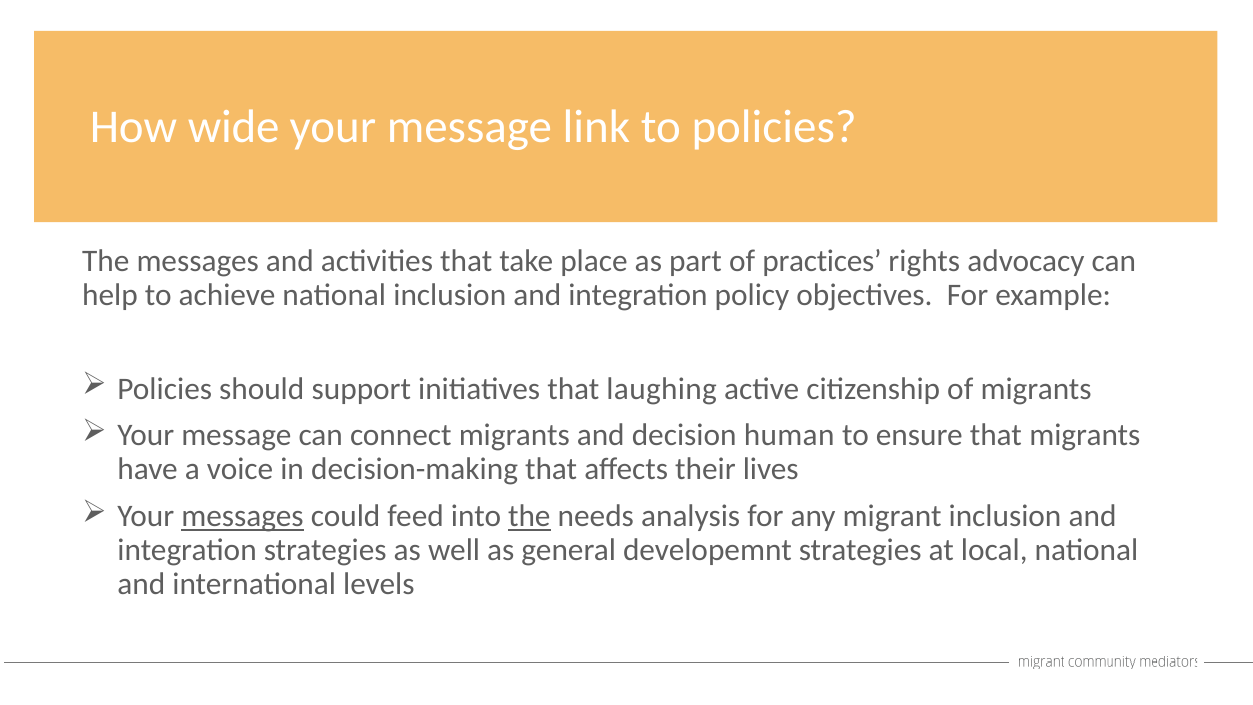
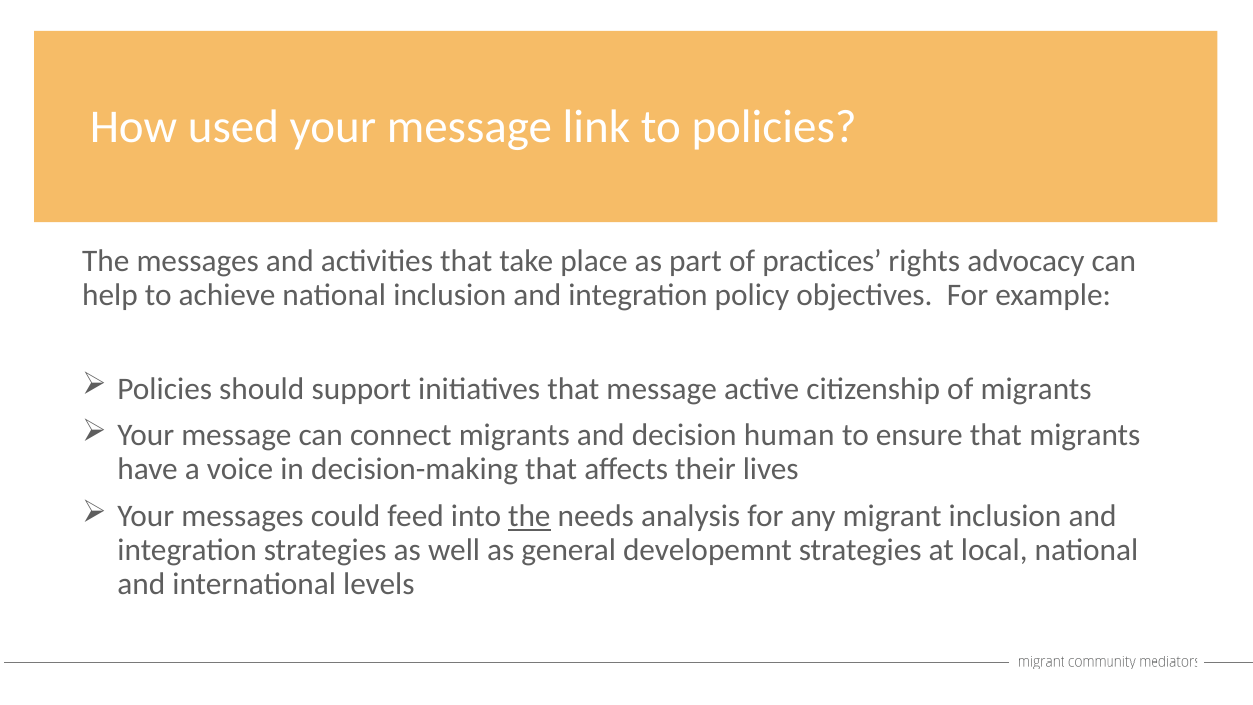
wide: wide -> used
that laughing: laughing -> message
messages at (243, 516) underline: present -> none
